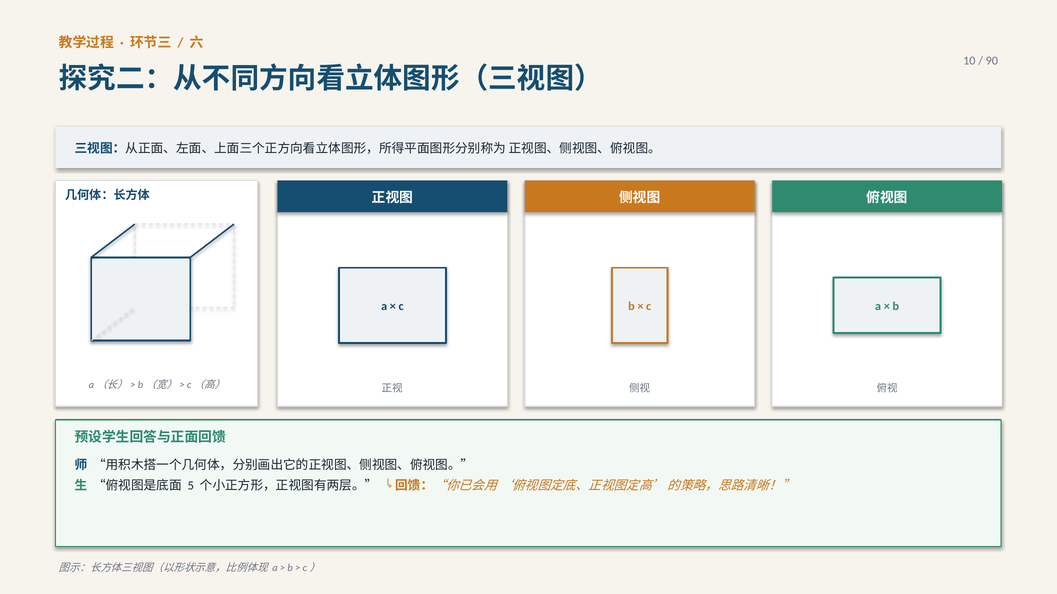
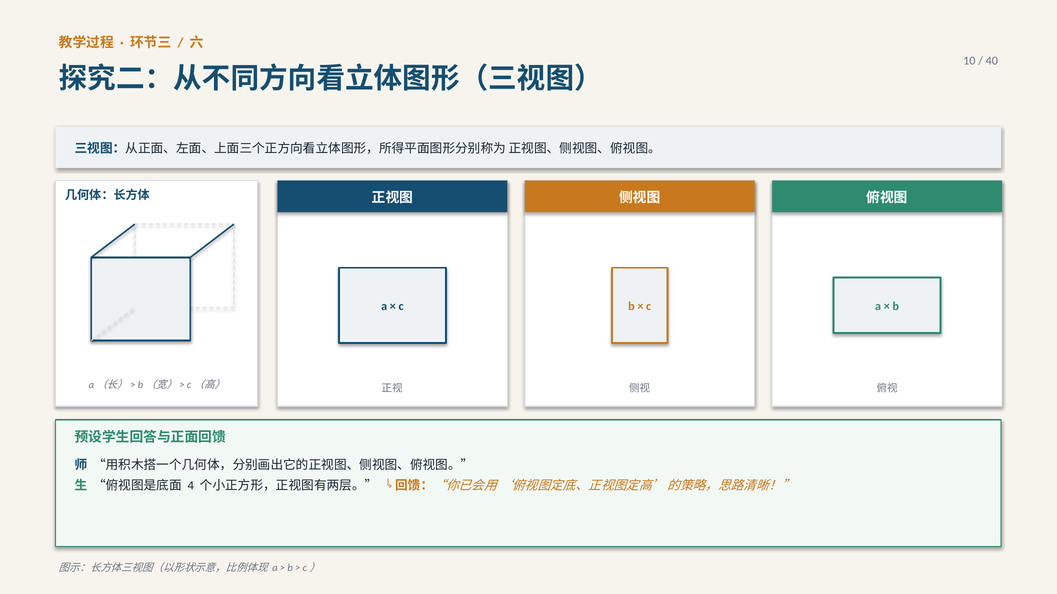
90: 90 -> 40
5: 5 -> 4
